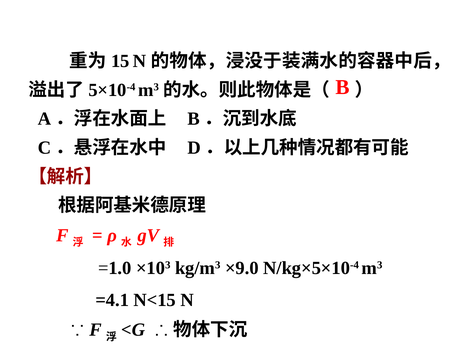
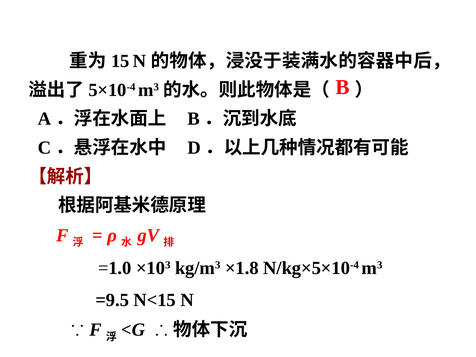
×9.0: ×9.0 -> ×1.8
=4.1: =4.1 -> =9.5
